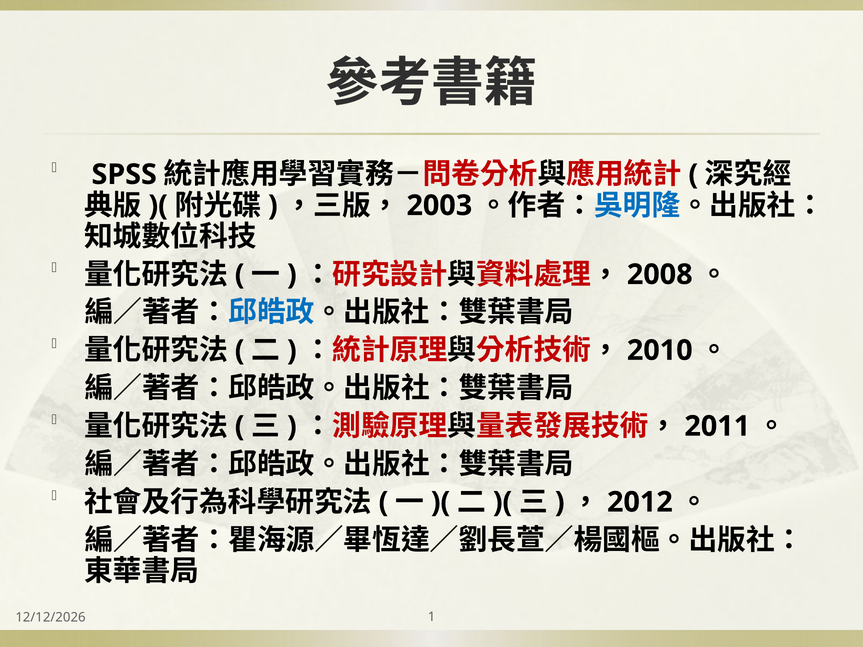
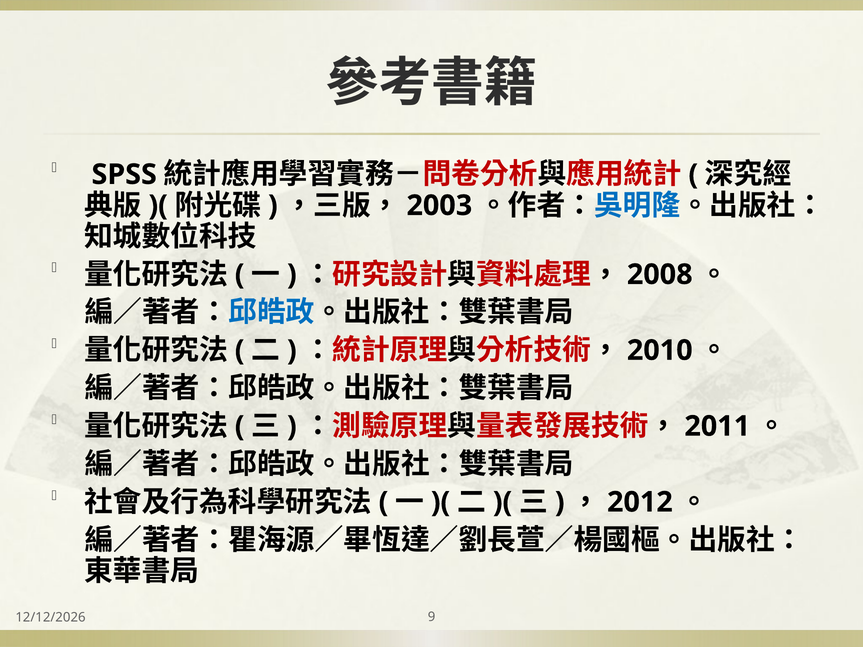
1: 1 -> 9
